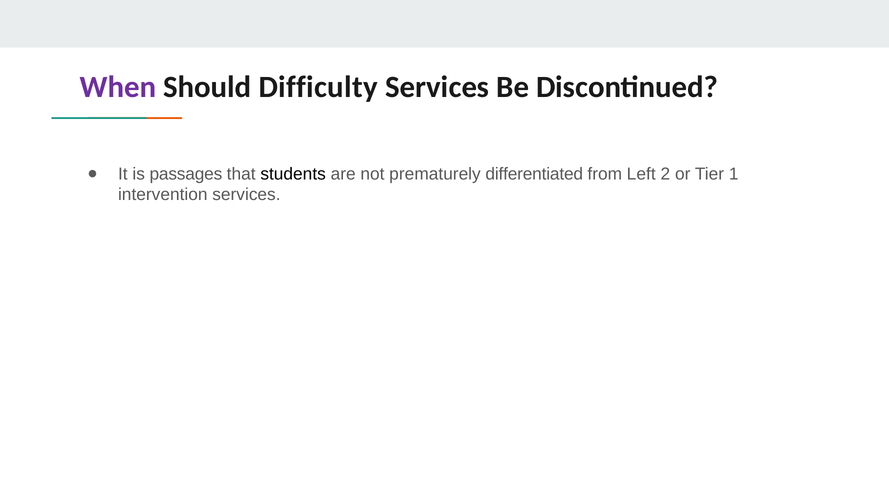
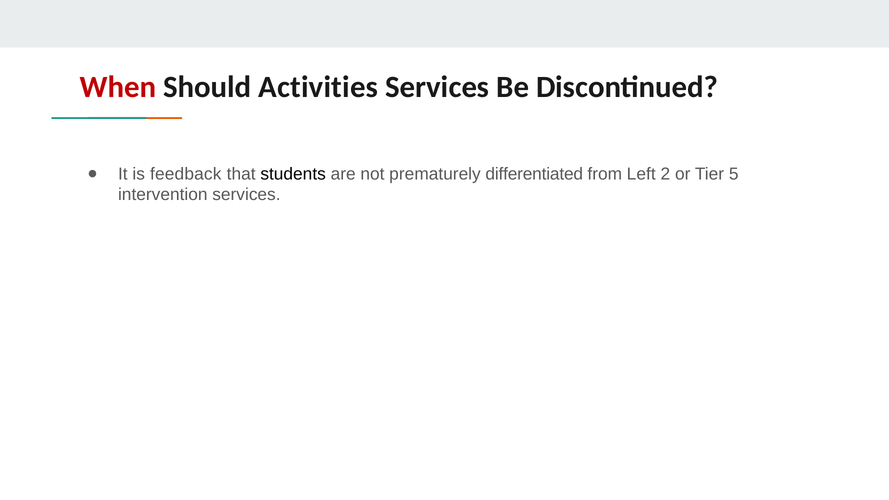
When colour: purple -> red
Difficulty: Difficulty -> Activities
passages: passages -> feedback
1: 1 -> 5
